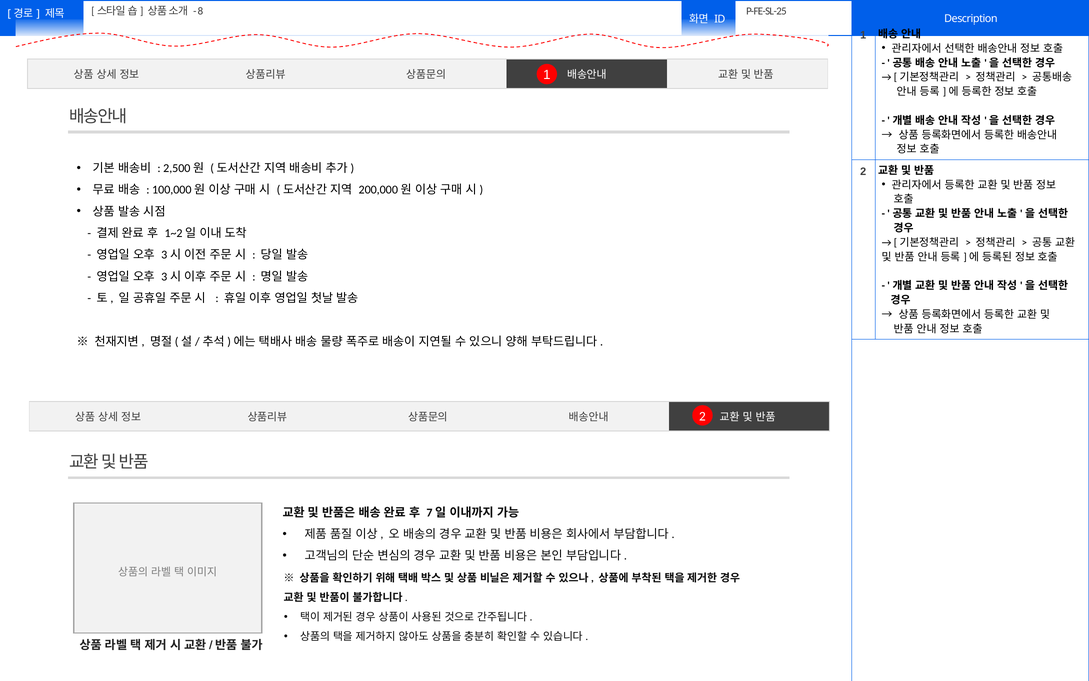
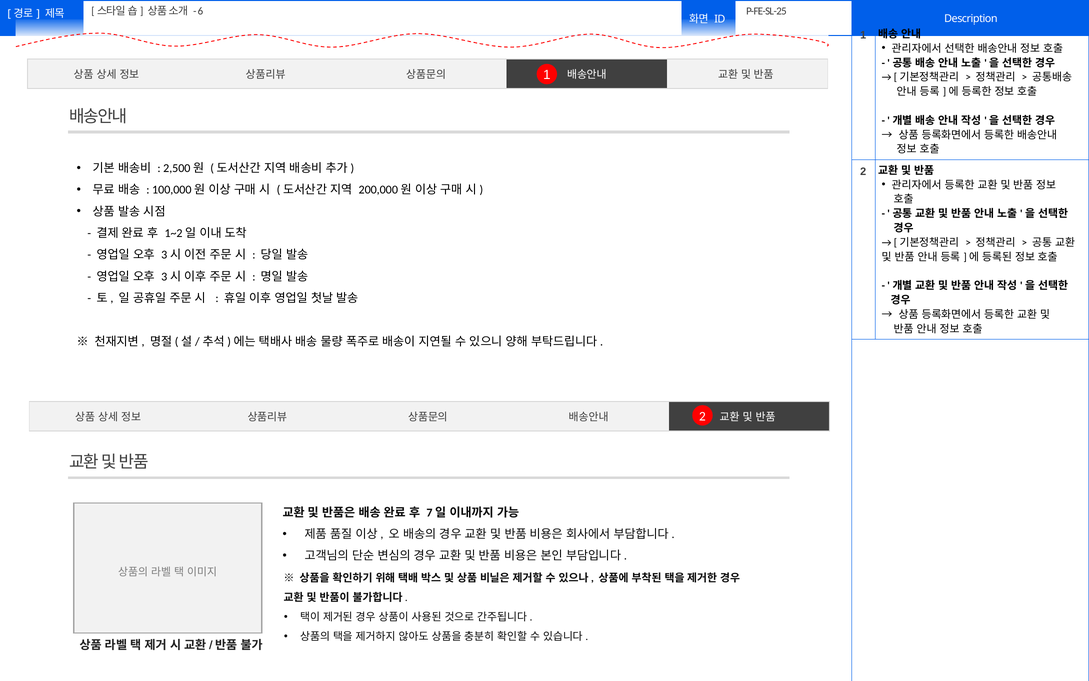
8: 8 -> 6
